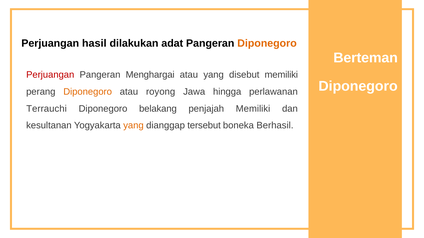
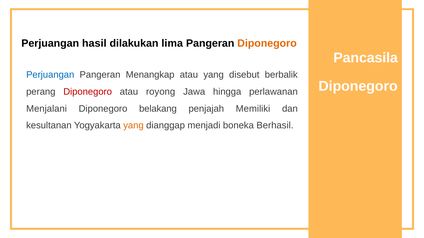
adat: adat -> lima
Berteman: Berteman -> Pancasila
Perjuangan at (50, 75) colour: red -> blue
Menghargai: Menghargai -> Menangkap
disebut memiliki: memiliki -> berbalik
Diponegoro at (88, 92) colour: orange -> red
Terrauchi: Terrauchi -> Menjalani
tersebut: tersebut -> menjadi
